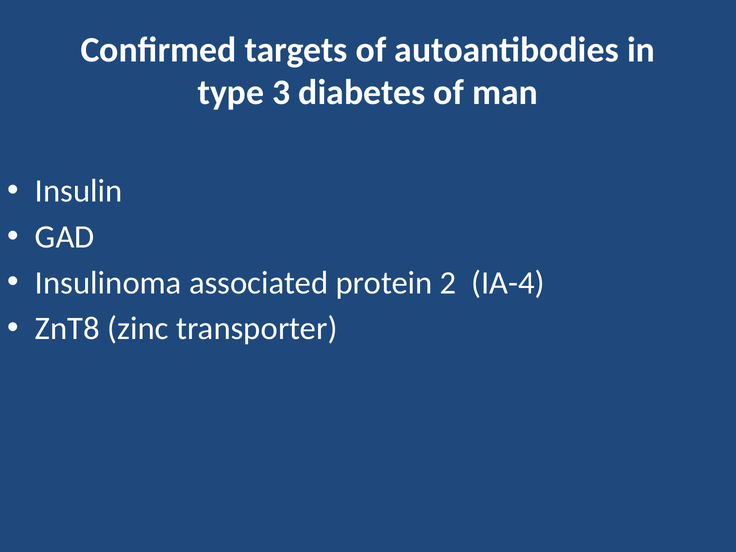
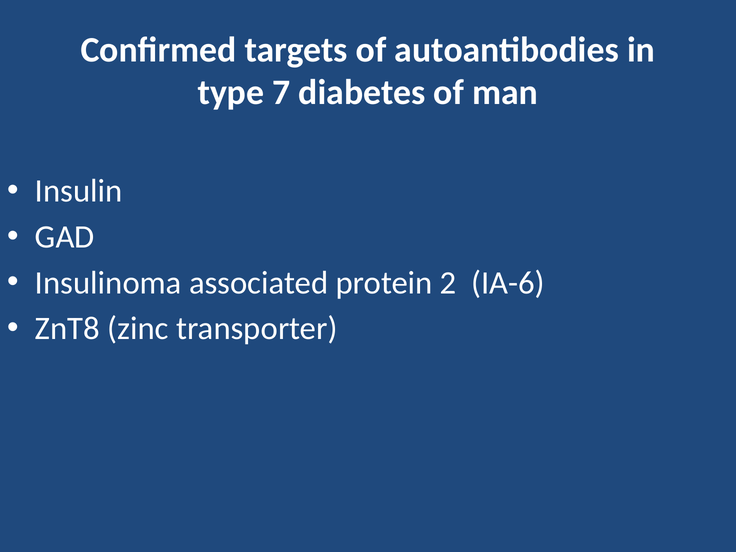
3: 3 -> 7
IA-4: IA-4 -> IA-6
